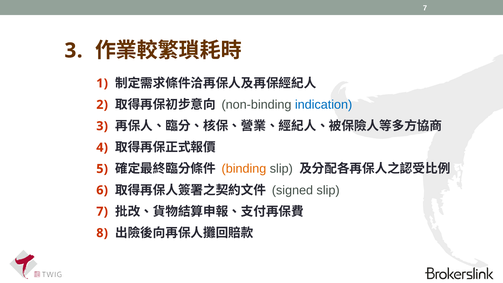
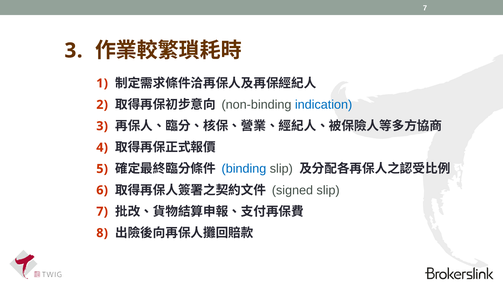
binding colour: orange -> blue
